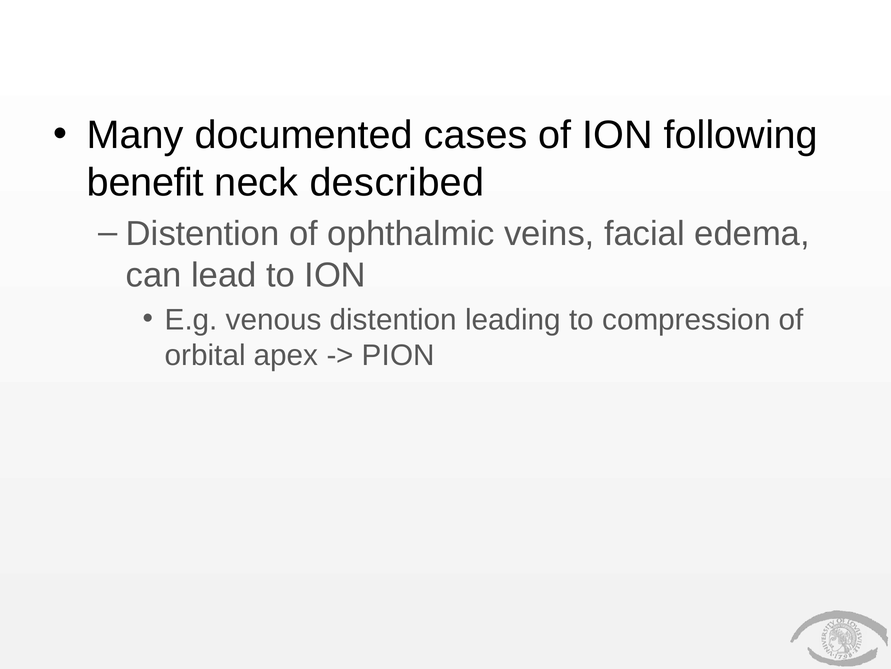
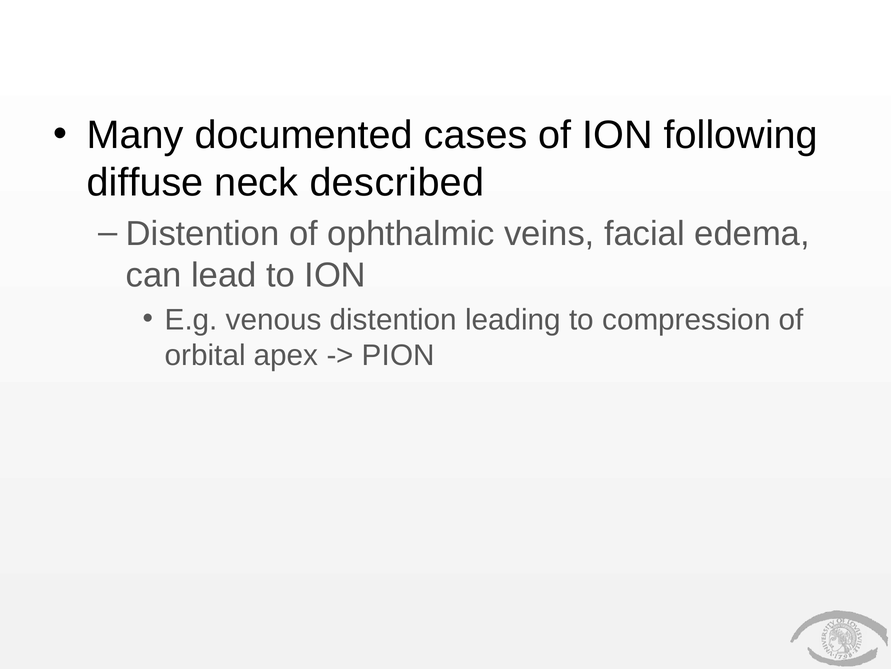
benefit: benefit -> diffuse
